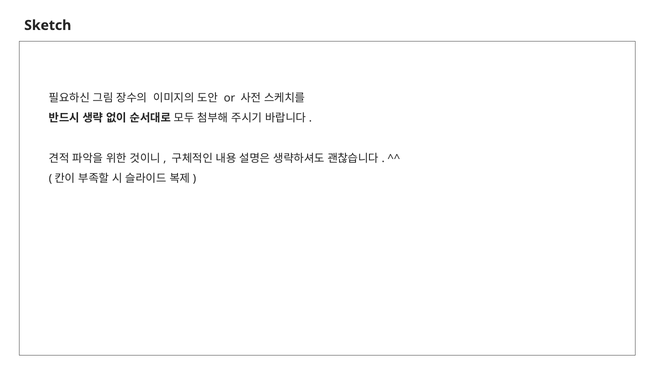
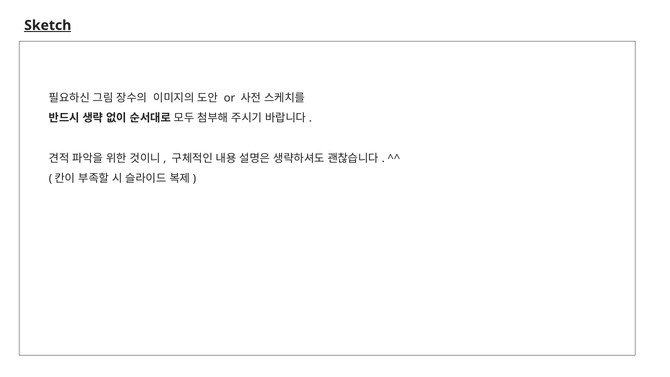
Sketch underline: none -> present
